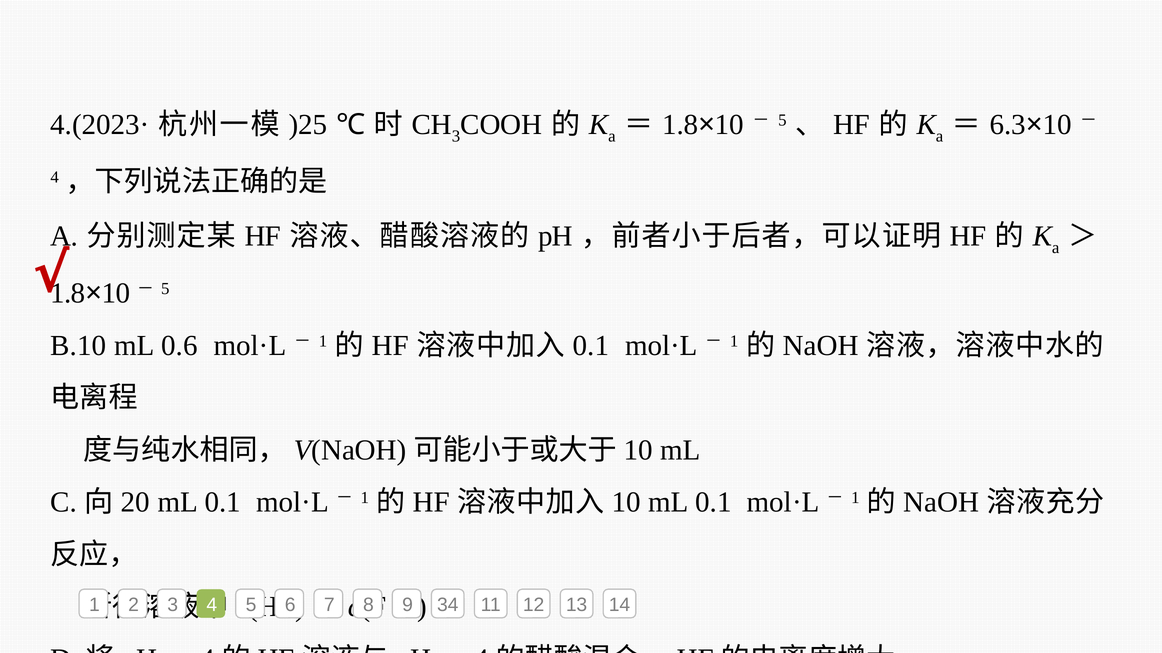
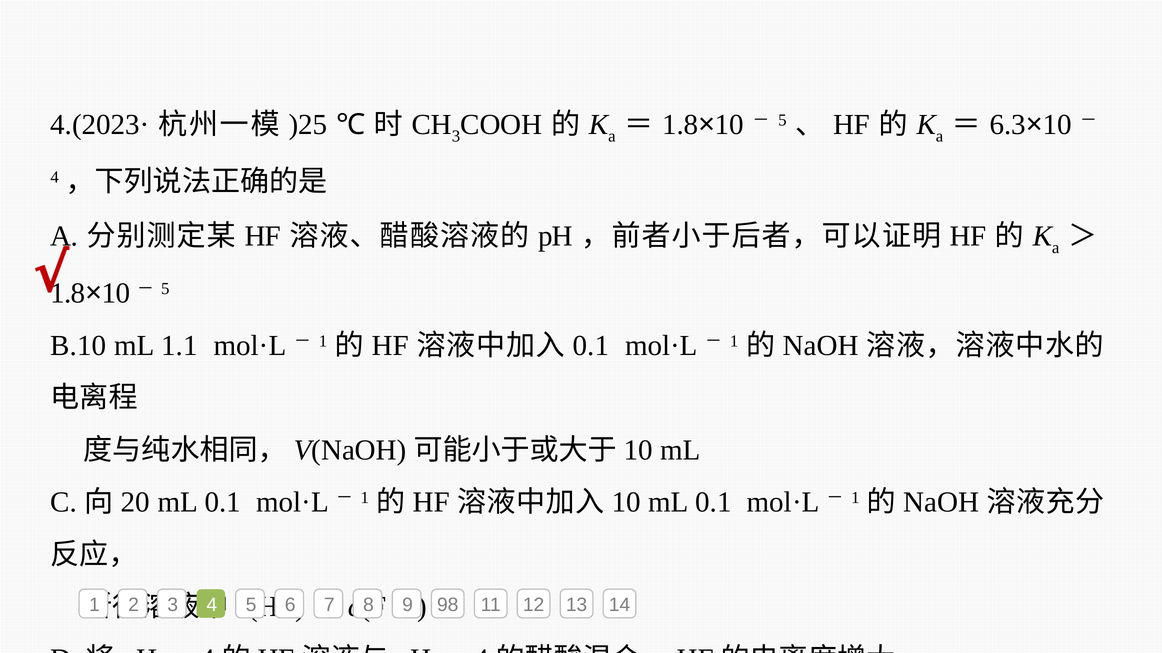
0.6: 0.6 -> 1.1
34: 34 -> 98
